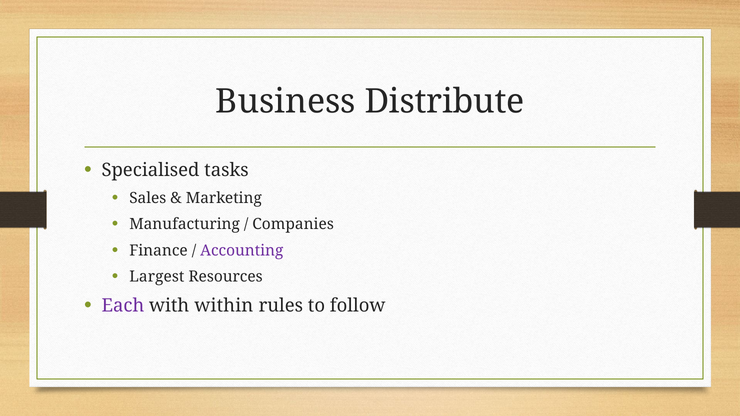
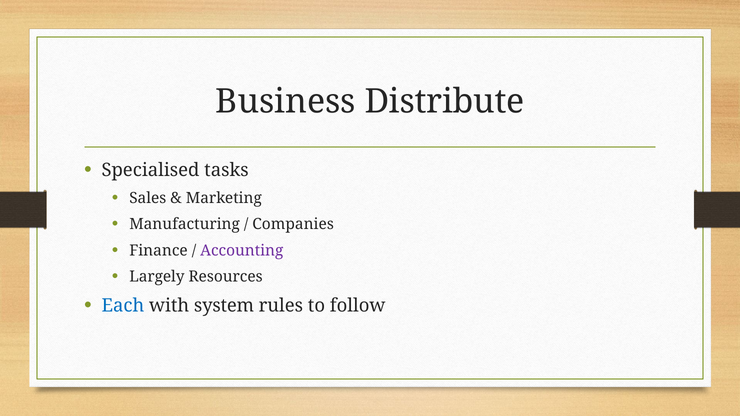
Largest: Largest -> Largely
Each colour: purple -> blue
within: within -> system
